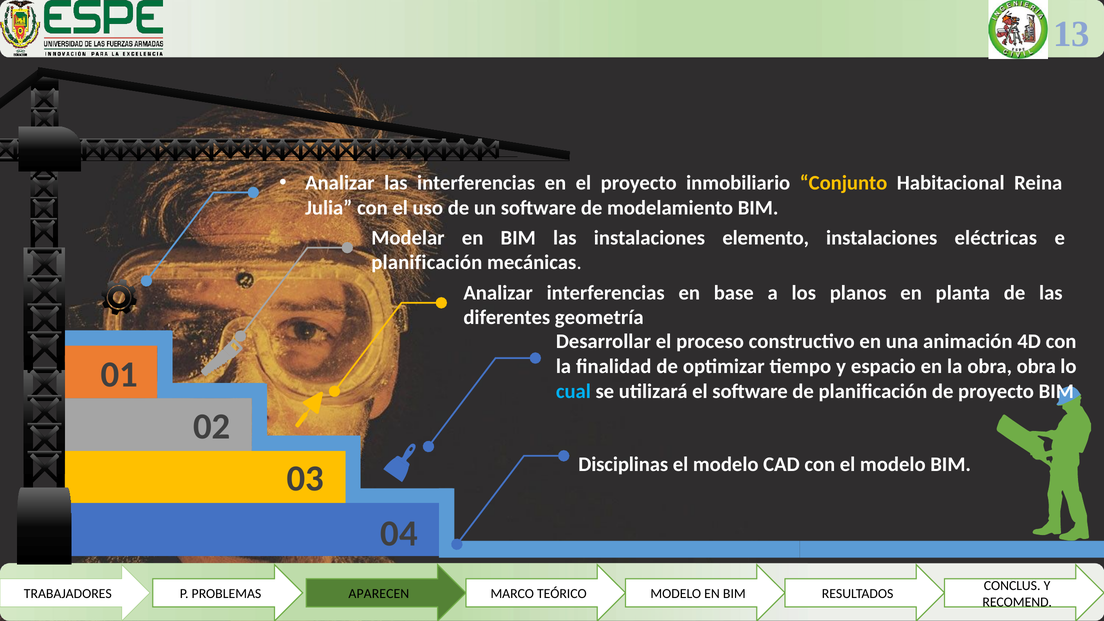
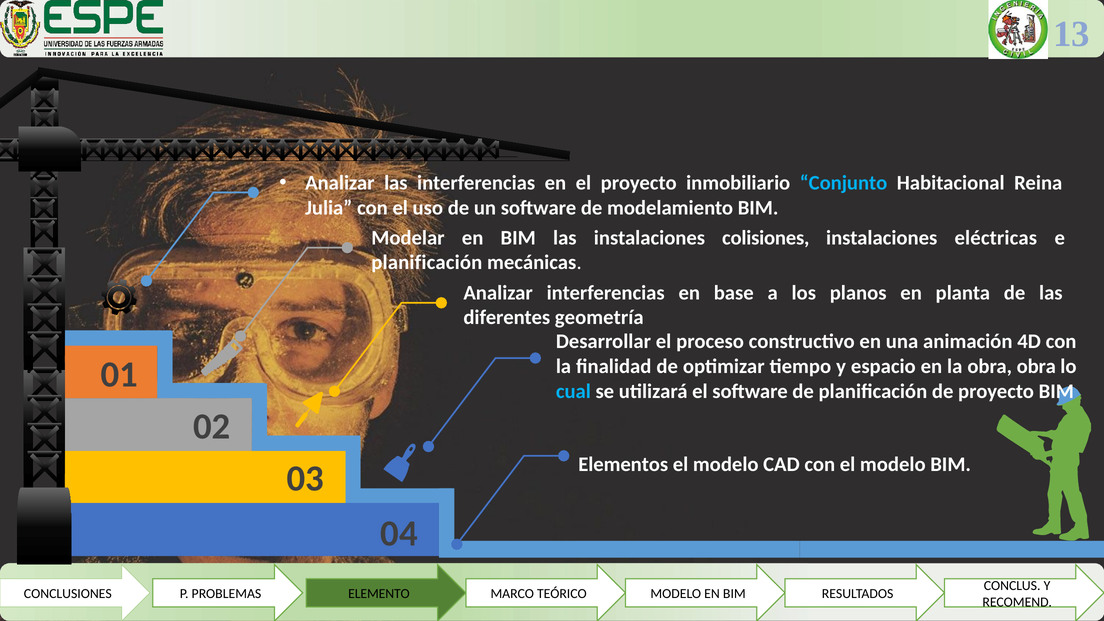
Conjunto colour: yellow -> light blue
elemento: elemento -> colisiones
Disciplinas: Disciplinas -> Elementos
TRABAJADORES: TRABAJADORES -> CONCLUSIONES
APARECEN: APARECEN -> ELEMENTO
